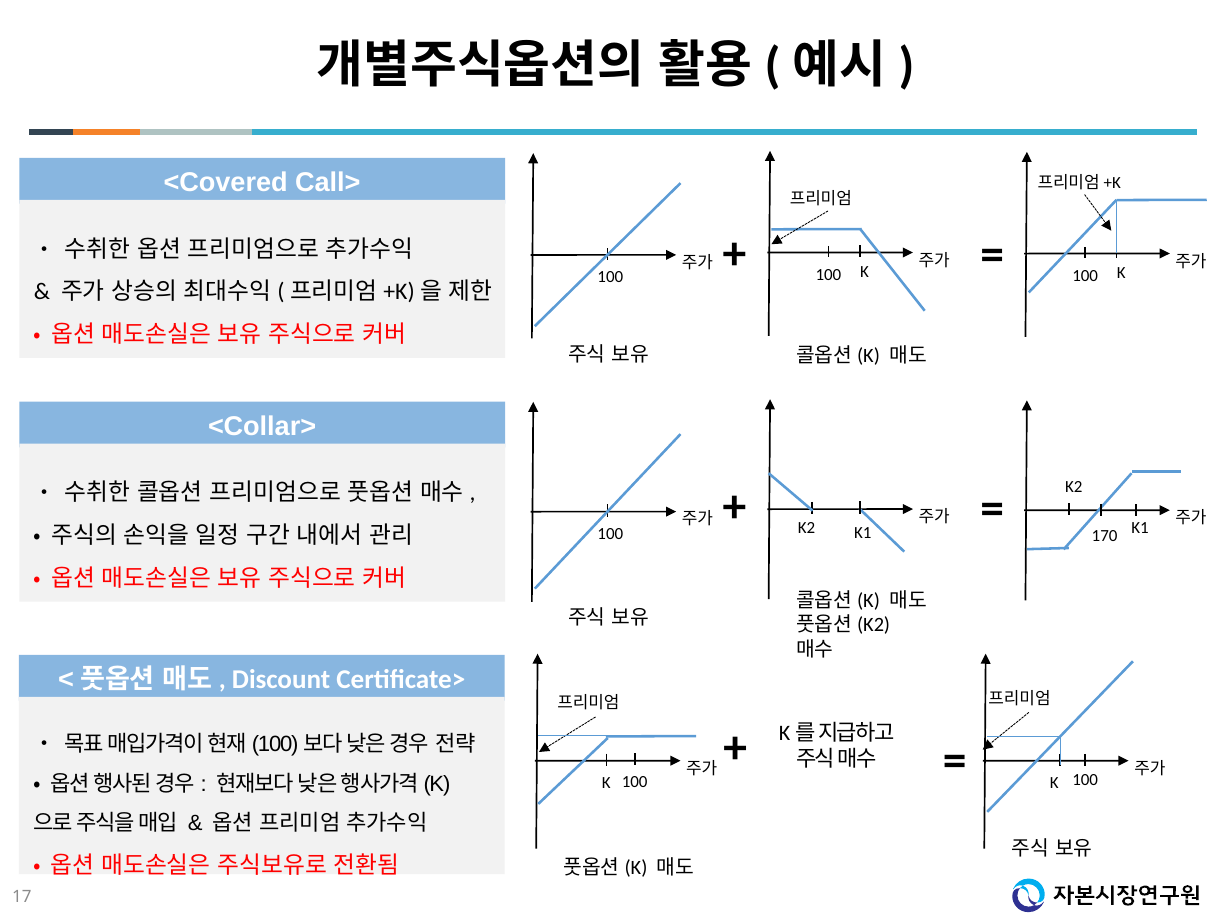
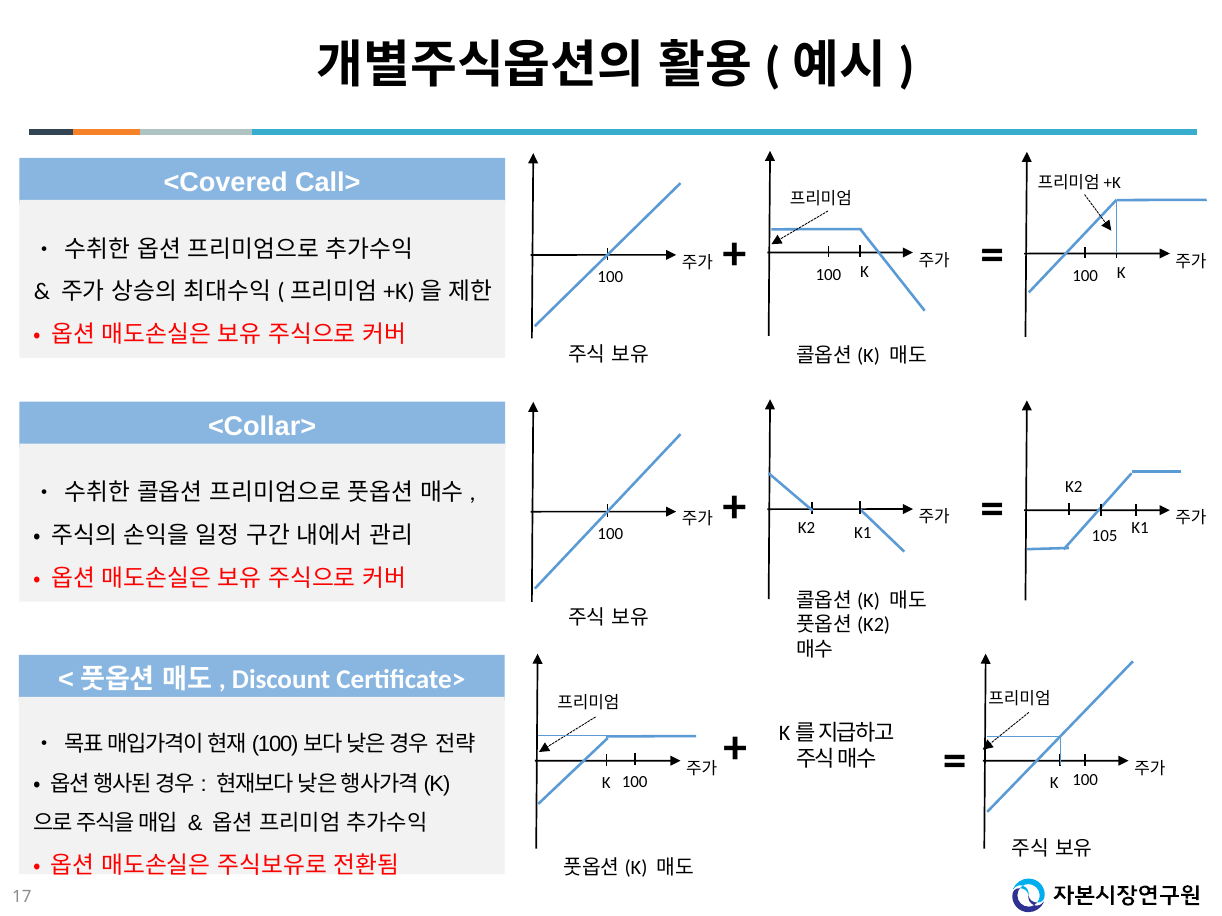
170: 170 -> 105
